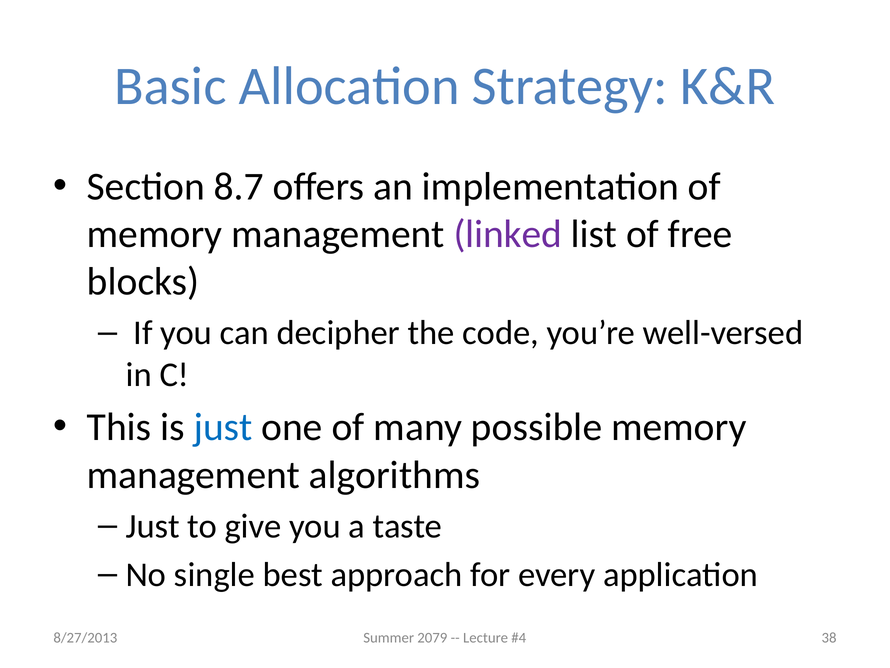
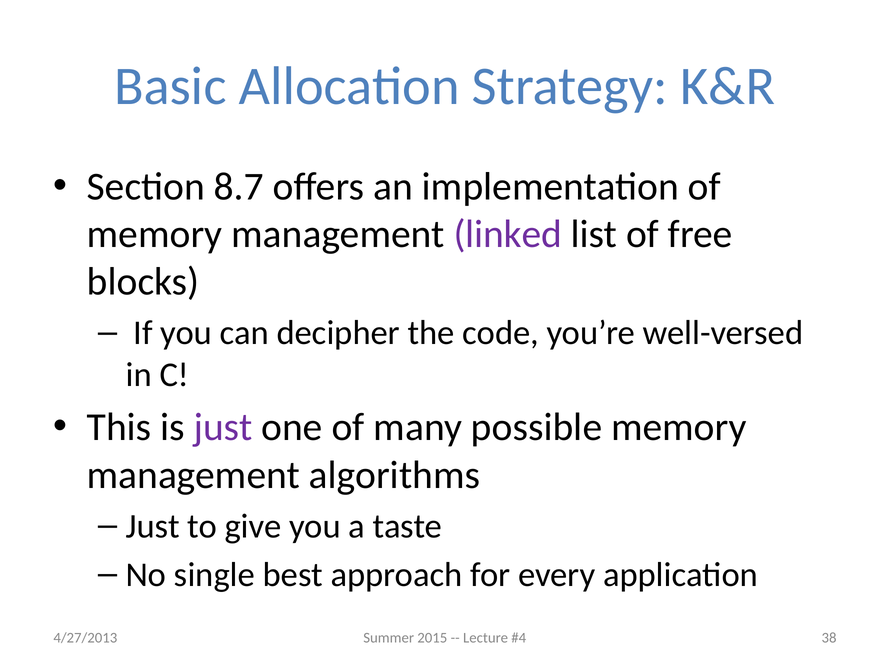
just at (223, 427) colour: blue -> purple
2079: 2079 -> 2015
8/27/2013: 8/27/2013 -> 4/27/2013
